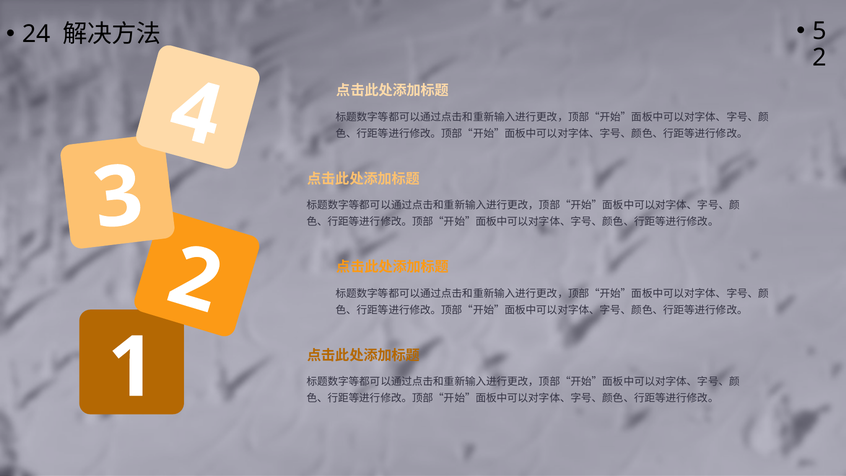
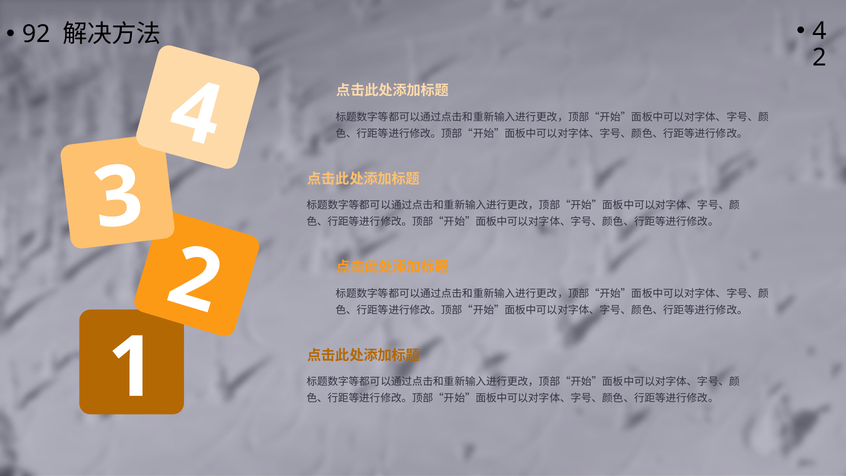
24: 24 -> 92
5 at (819, 31): 5 -> 4
